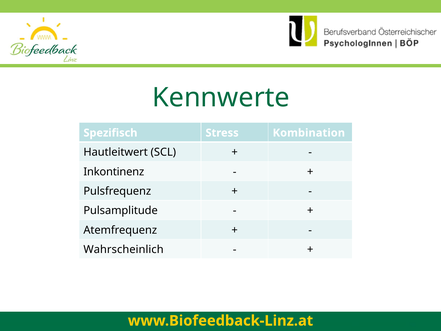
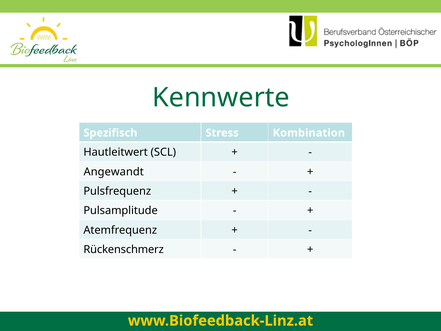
Inkontinenz: Inkontinenz -> Angewandt
Wahrscheinlich: Wahrscheinlich -> Rückenschmerz
